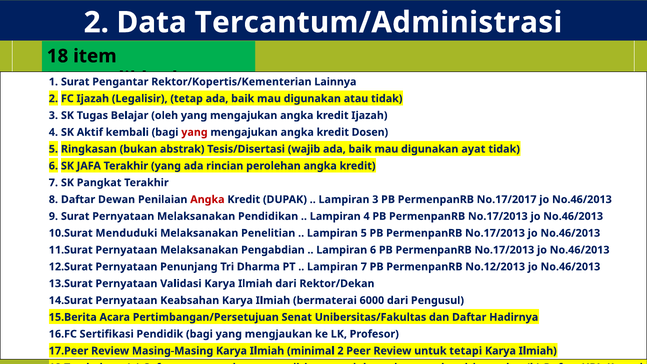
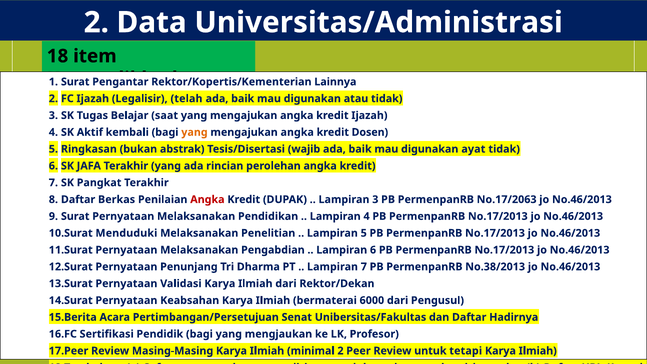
Tercantum/Administrasi: Tercantum/Administrasi -> Universitas/Administrasi
tetap: tetap -> telah
oleh: oleh -> saat
yang at (194, 132) colour: red -> orange
Dewan: Dewan -> Berkas
No.17/2017: No.17/2017 -> No.17/2063
No.12/2013: No.12/2013 -> No.38/2013
